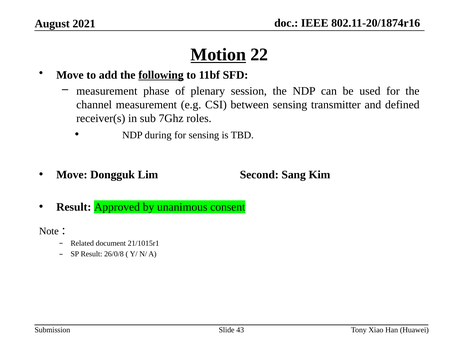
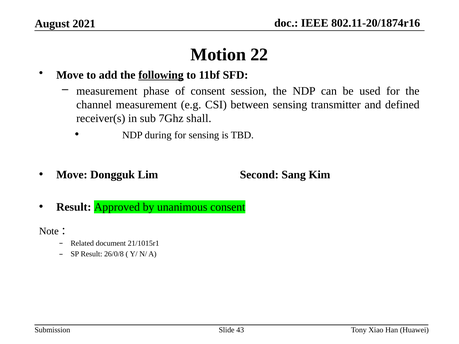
Motion underline: present -> none
of plenary: plenary -> consent
roles: roles -> shall
